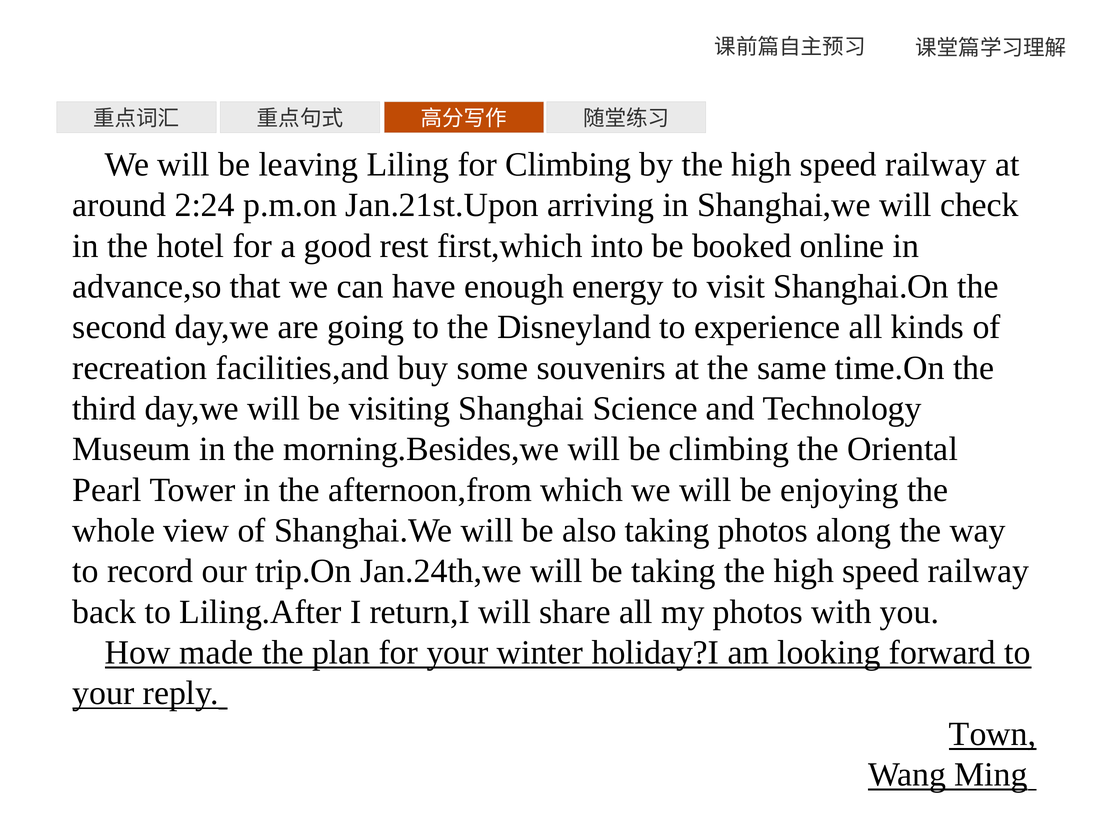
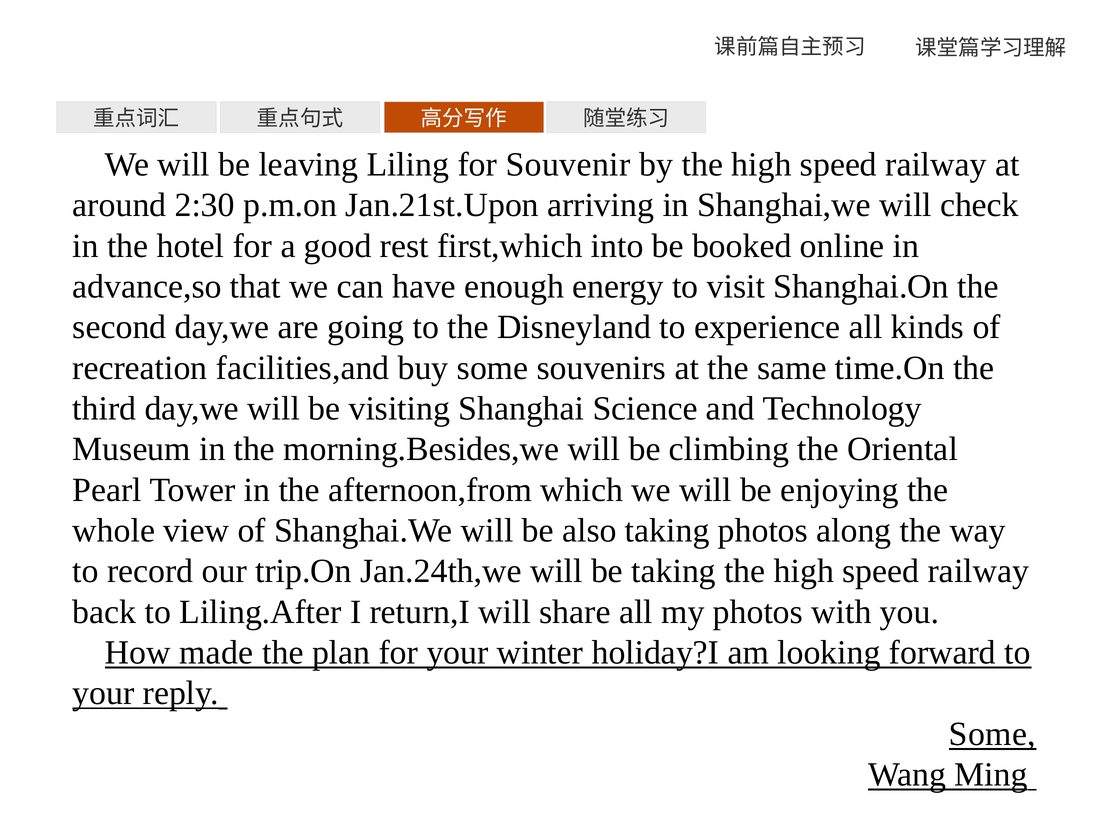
for Climbing: Climbing -> Souvenir
2:24: 2:24 -> 2:30
Town at (993, 734): Town -> Some
